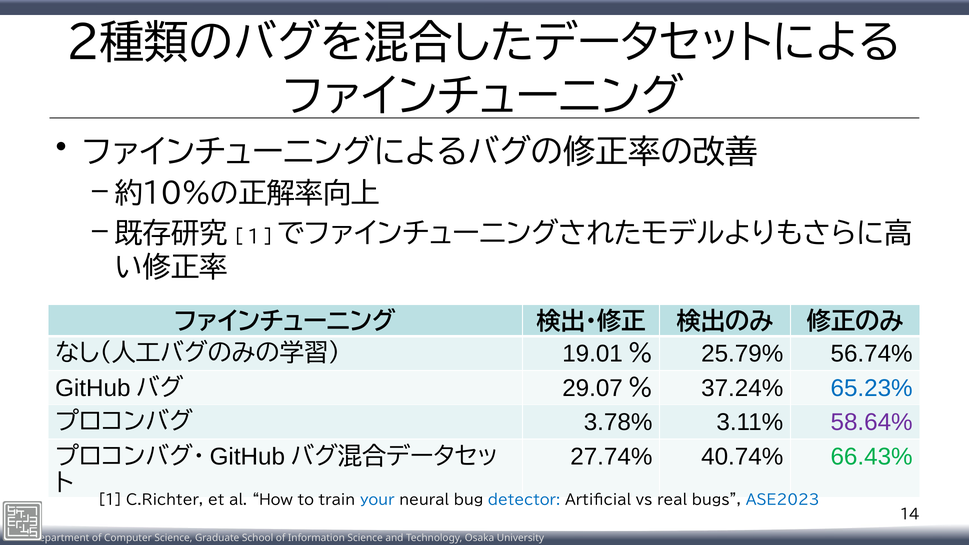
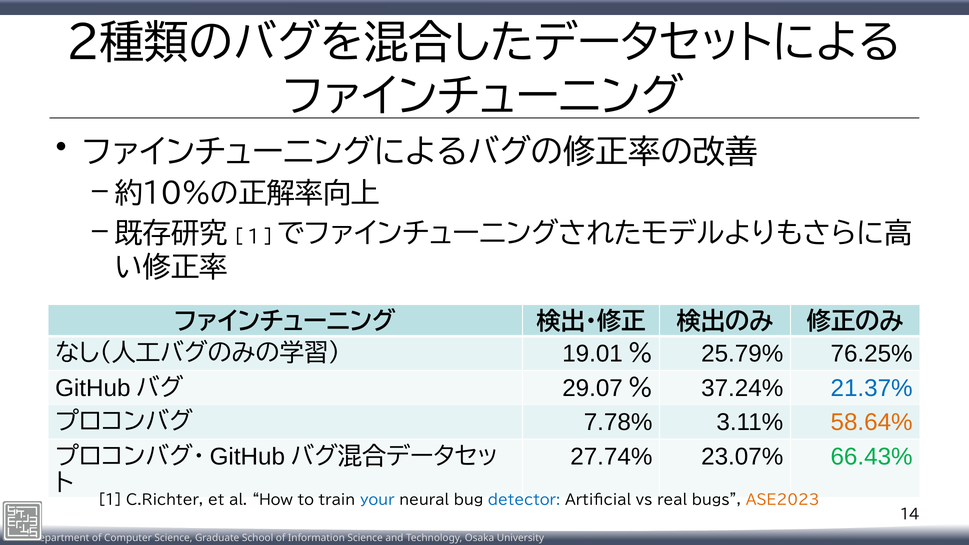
56.74%: 56.74% -> 76.25%
65.23%: 65.23% -> 21.37%
3.78%: 3.78% -> 7.78%
58.64% colour: purple -> orange
40.74%: 40.74% -> 23.07%
ASE2023 colour: blue -> orange
